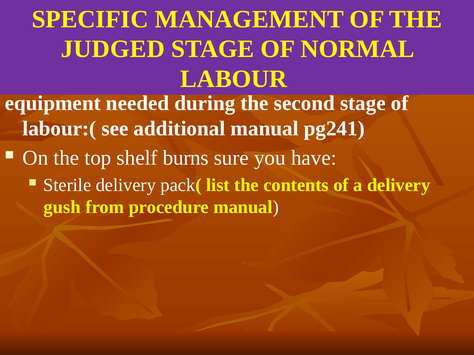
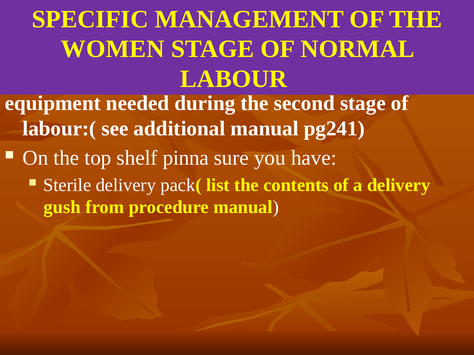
JUDGED: JUDGED -> WOMEN
burns: burns -> pinna
